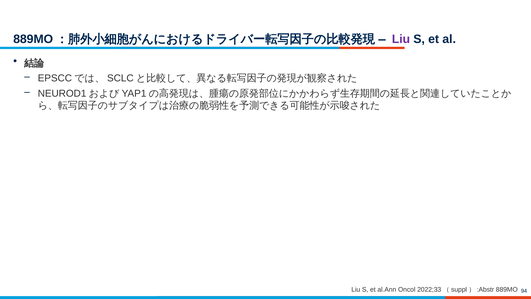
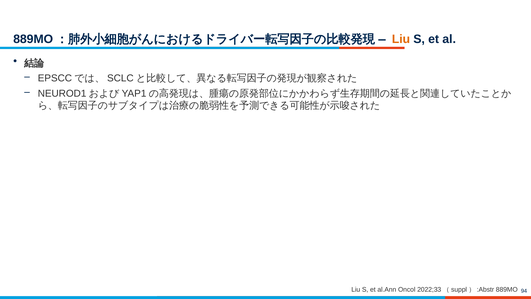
Liu at (401, 39) colour: purple -> orange
